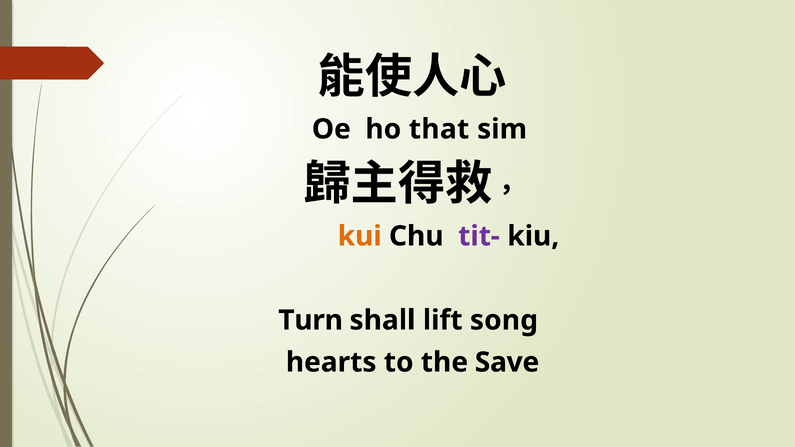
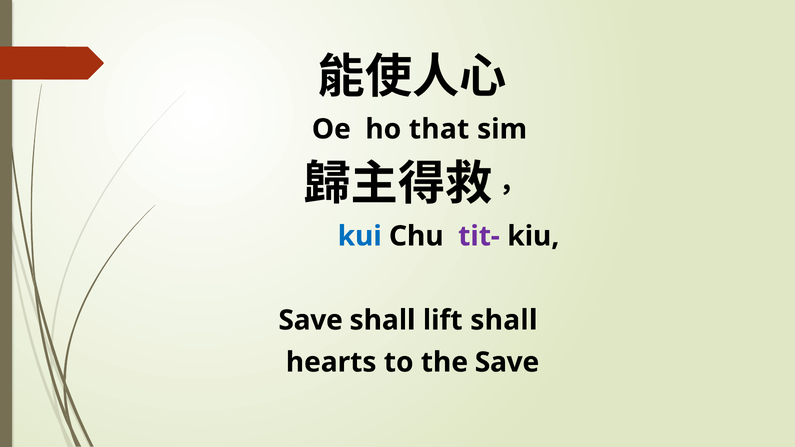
kui colour: orange -> blue
Turn at (311, 320): Turn -> Save
lift song: song -> shall
